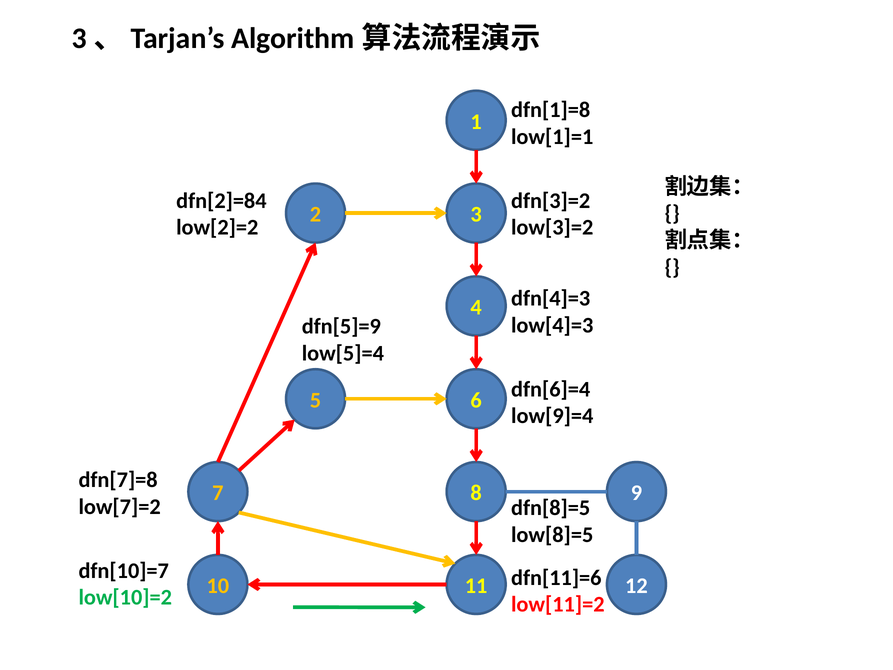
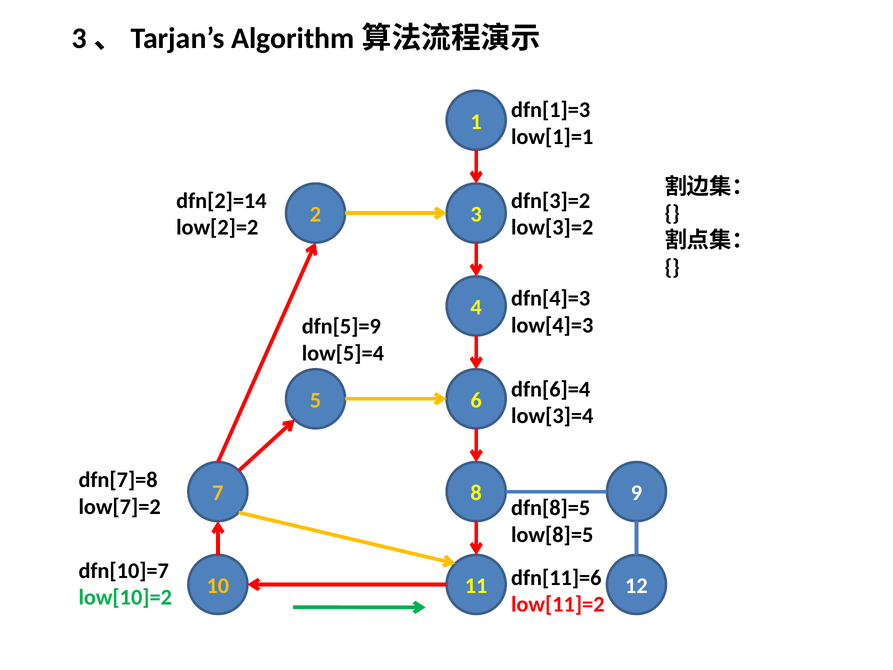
dfn[1]=8: dfn[1]=8 -> dfn[1]=3
dfn[2]=84: dfn[2]=84 -> dfn[2]=14
low[9]=4: low[9]=4 -> low[3]=4
